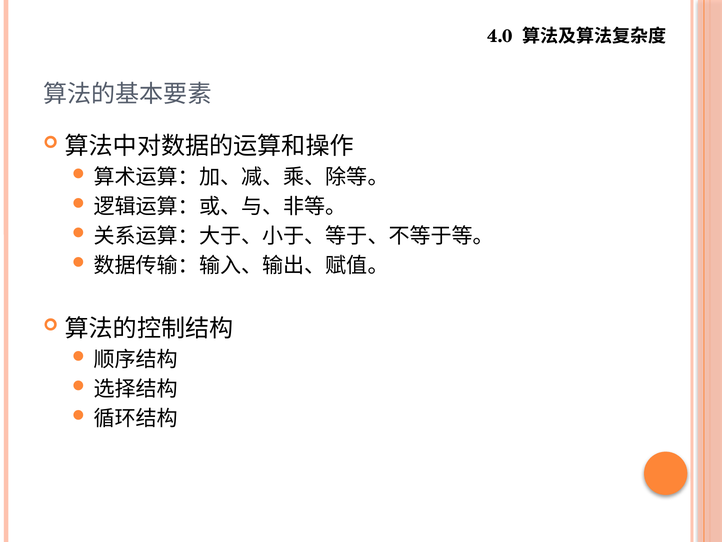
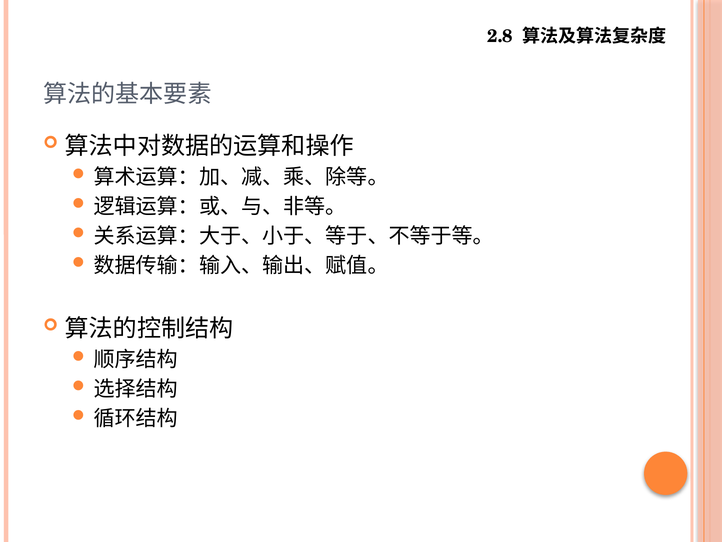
4.0: 4.0 -> 2.8
